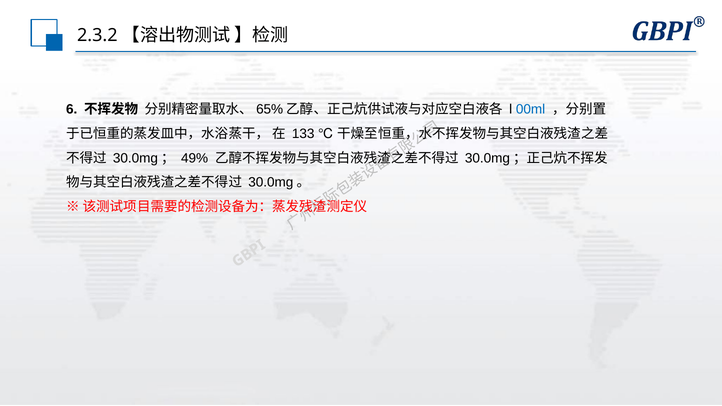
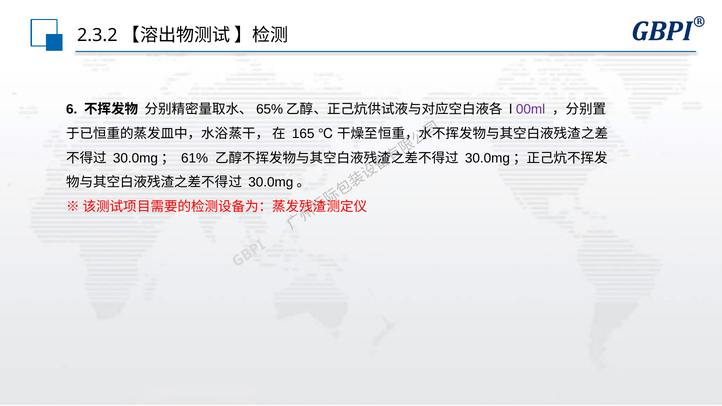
00ml colour: blue -> purple
133: 133 -> 165
49%: 49% -> 61%
